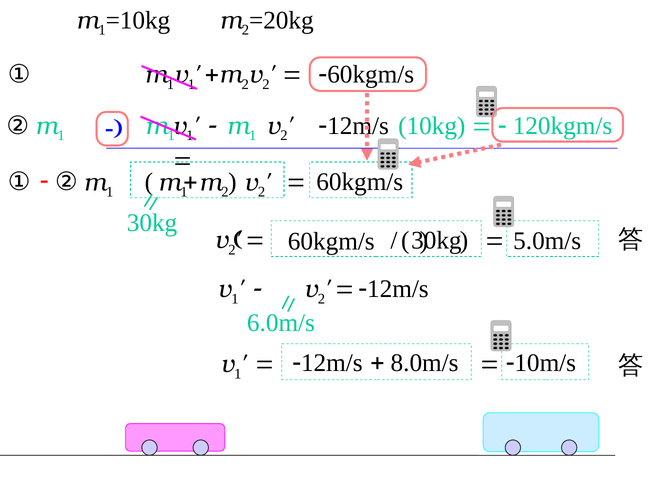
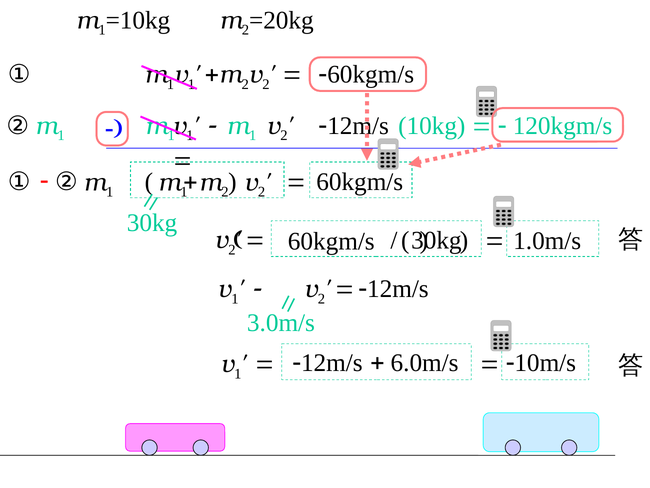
5.0m/s: 5.0m/s -> 1.0m/s
6.0m/s: 6.0m/s -> 3.0m/s
8.0m/s: 8.0m/s -> 6.0m/s
